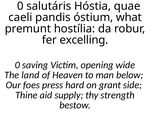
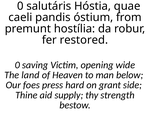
what: what -> from
excelling: excelling -> restored
